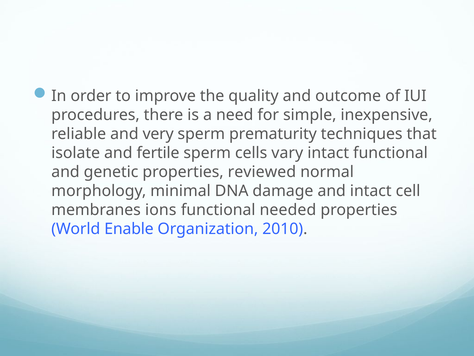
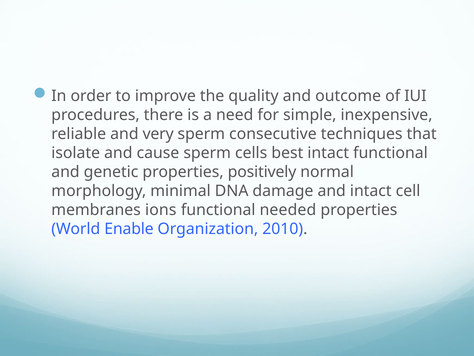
prematurity: prematurity -> consecutive
fertile: fertile -> cause
vary: vary -> best
reviewed: reviewed -> positively
